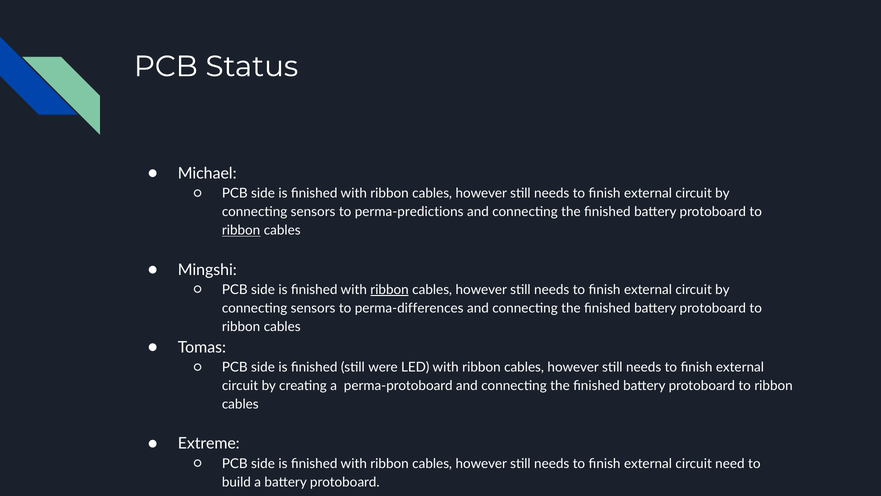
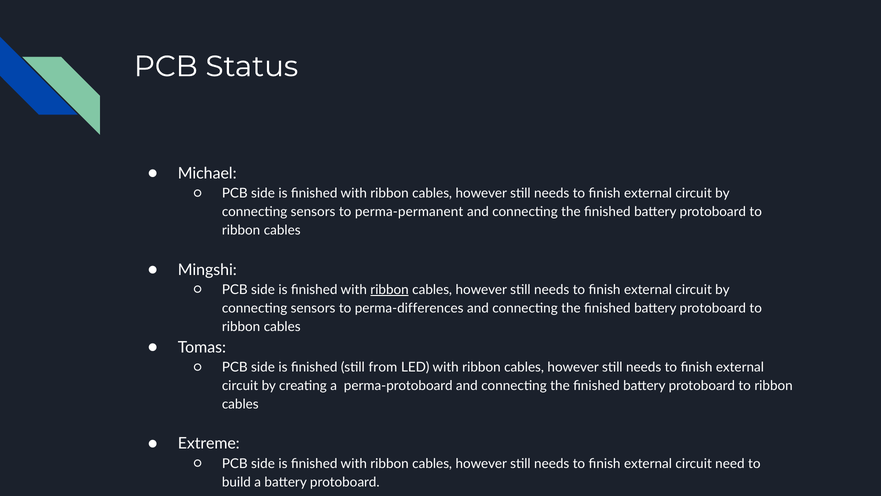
perma-predictions: perma-predictions -> perma-permanent
ribbon at (241, 230) underline: present -> none
were: were -> from
